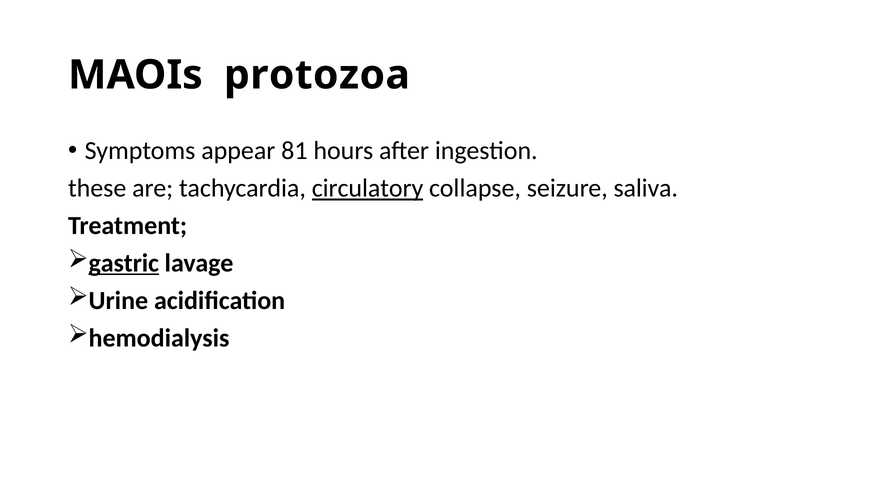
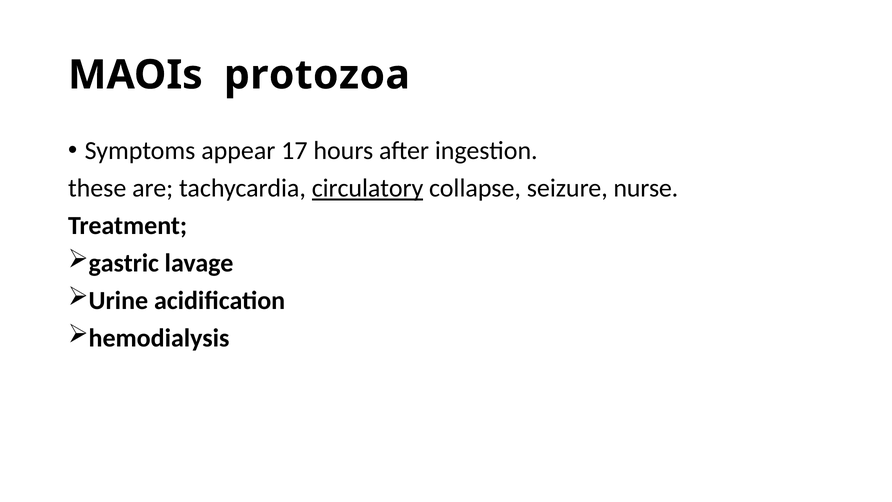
81: 81 -> 17
saliva: saliva -> nurse
gastric underline: present -> none
